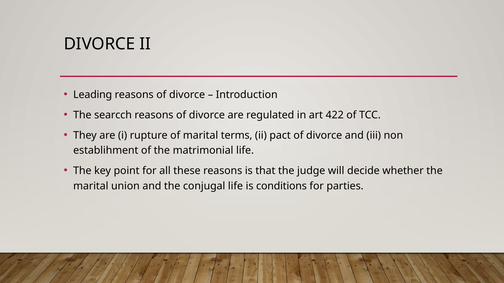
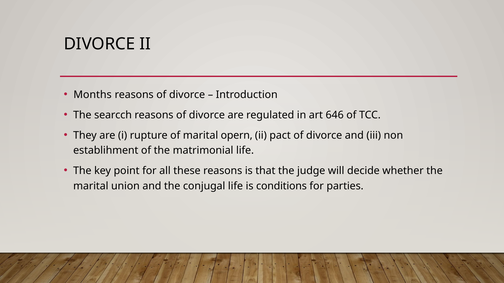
Leading: Leading -> Months
422: 422 -> 646
terms: terms -> opern
